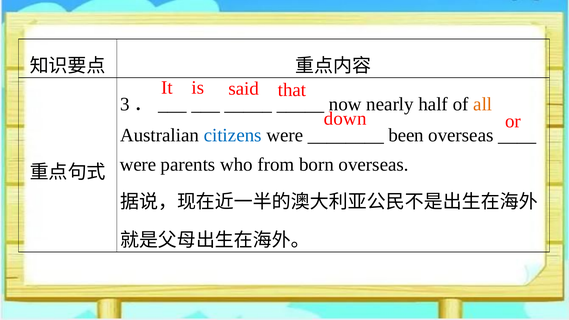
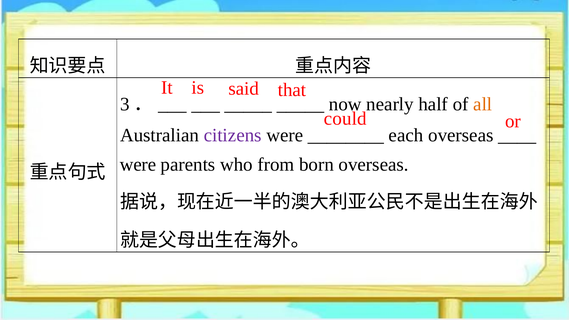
down: down -> could
citizens colour: blue -> purple
been: been -> each
